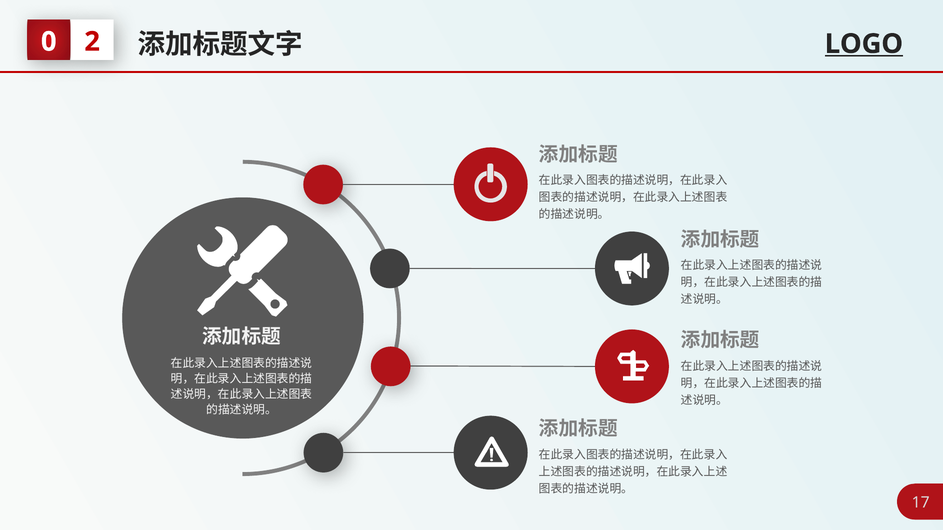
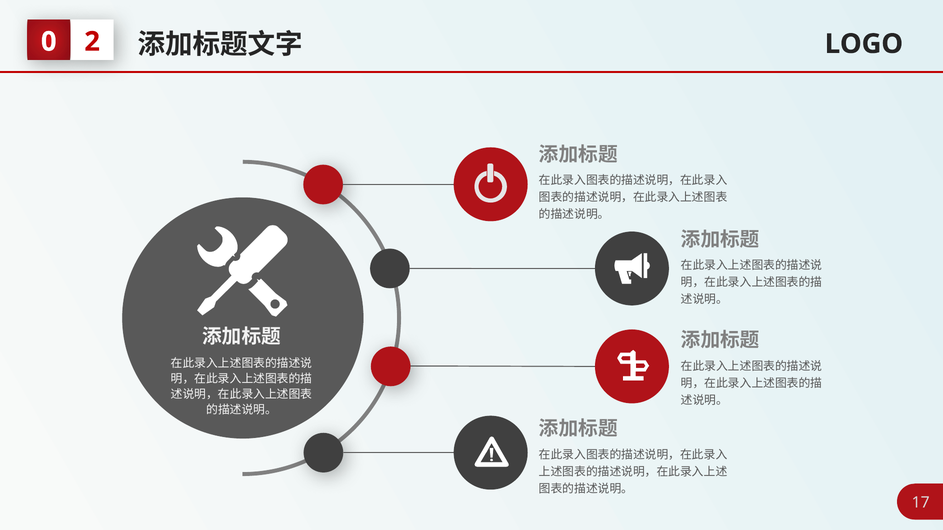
LOGO underline: present -> none
